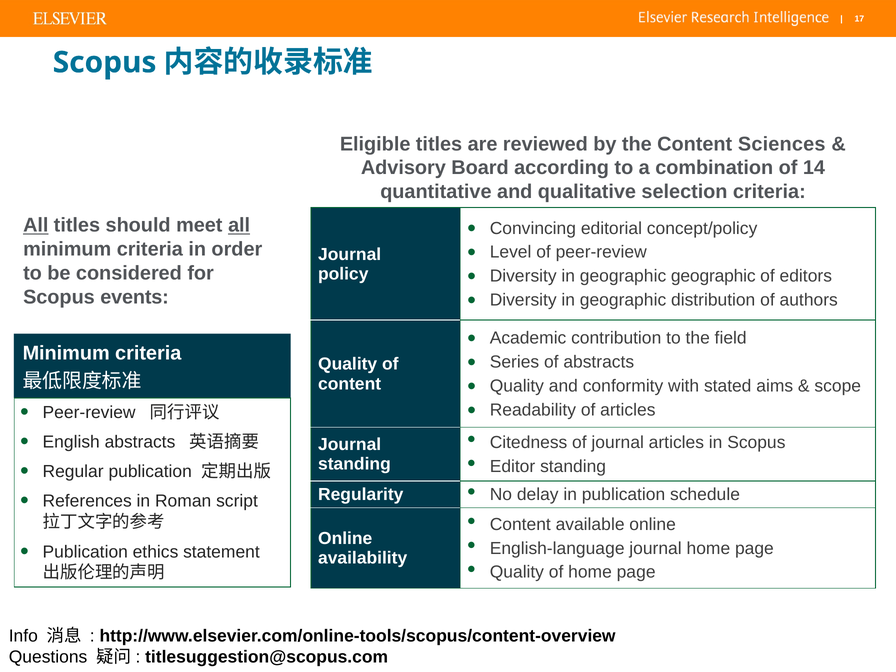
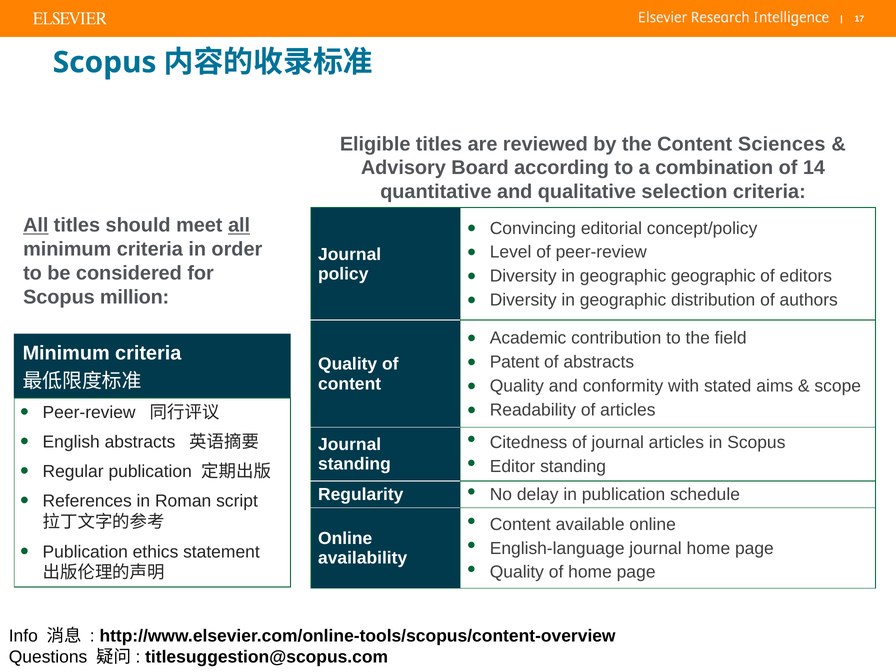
events: events -> million
Series: Series -> Patent
